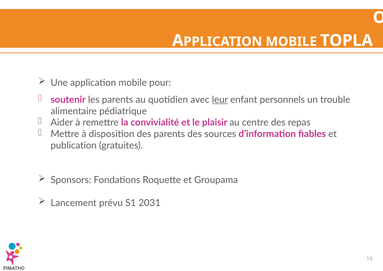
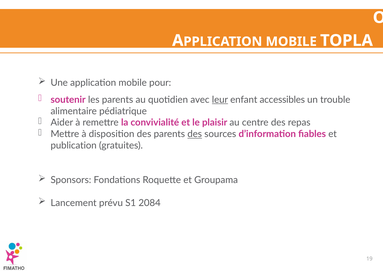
personnels: personnels -> accessibles
des at (195, 134) underline: none -> present
2031: 2031 -> 2084
